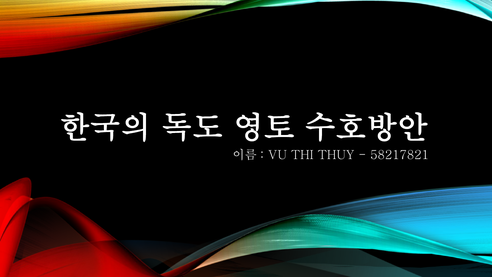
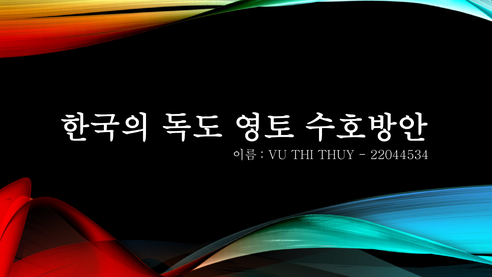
58217821: 58217821 -> 22044534
